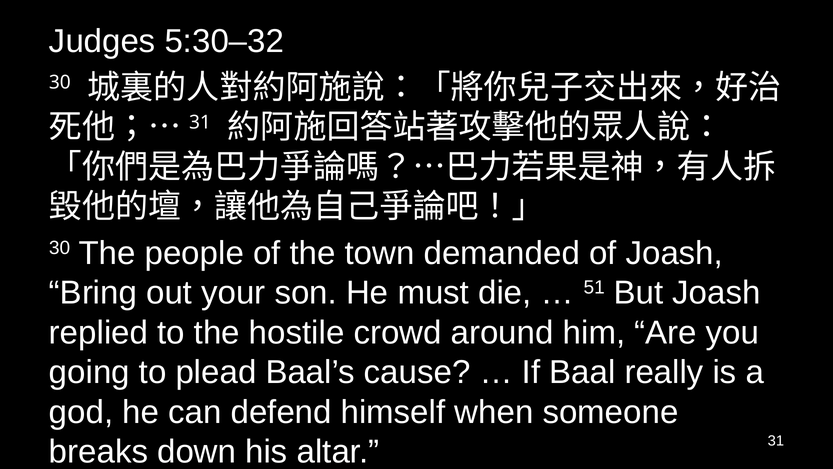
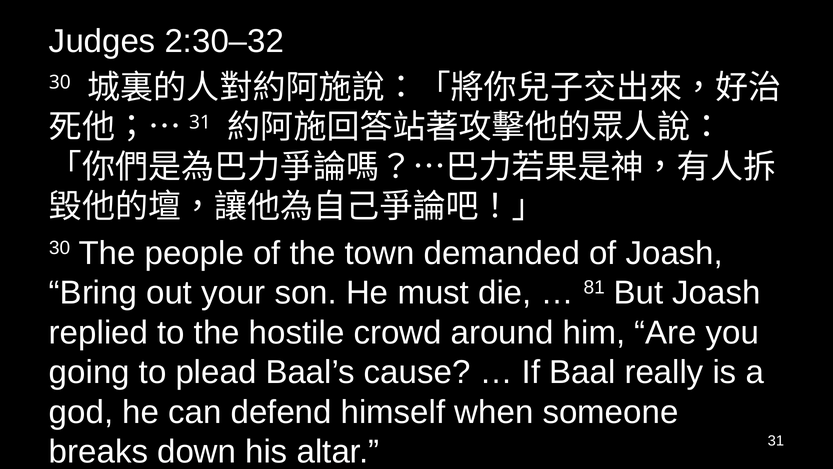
5:30–32: 5:30–32 -> 2:30–32
51: 51 -> 81
